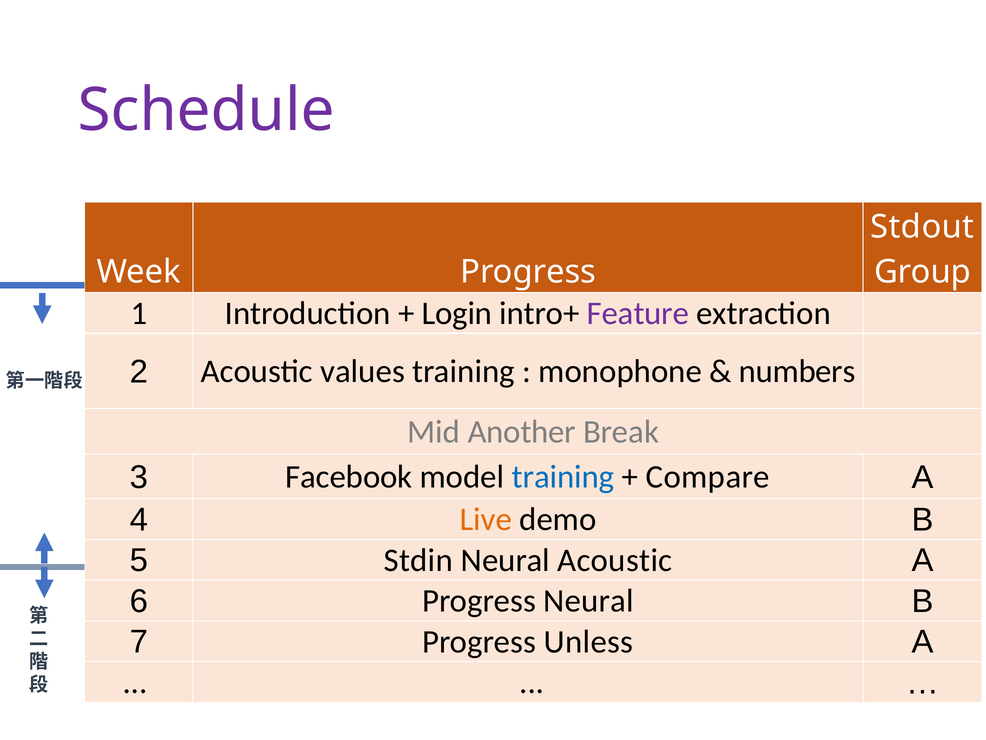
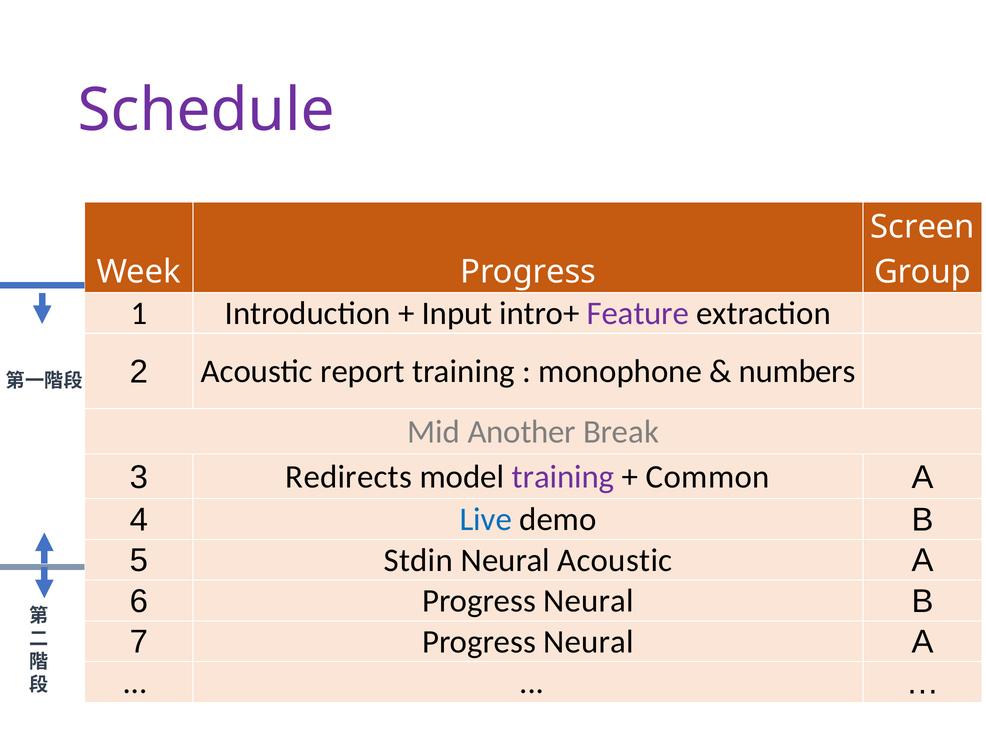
Stdout: Stdout -> Screen
Login: Login -> Input
values: values -> report
Facebook: Facebook -> Redirects
training at (563, 477) colour: blue -> purple
Compare: Compare -> Common
Live colour: orange -> blue
7 Progress Unless: Unless -> Neural
